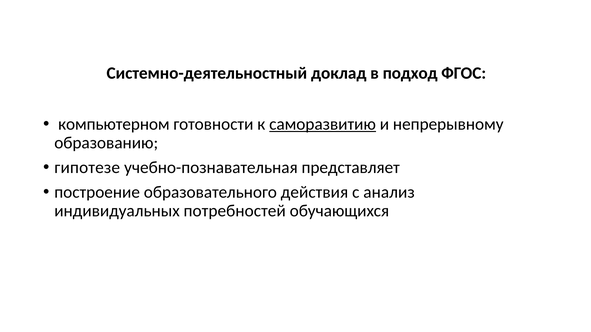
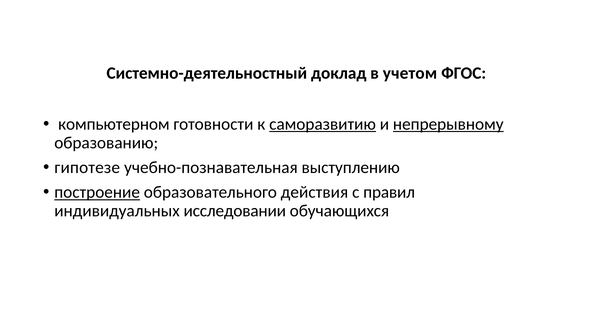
подход: подход -> учетом
непрерывному underline: none -> present
представляет: представляет -> выступлению
построение underline: none -> present
анализ: анализ -> правил
потребностей: потребностей -> исследовании
